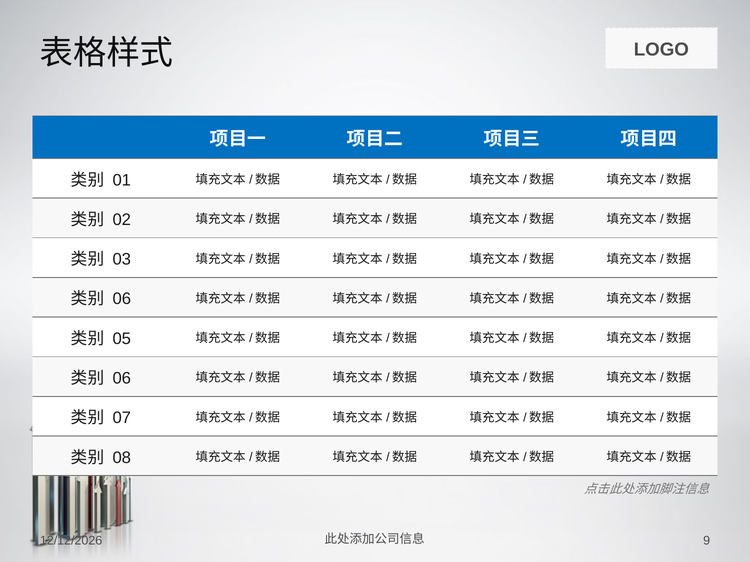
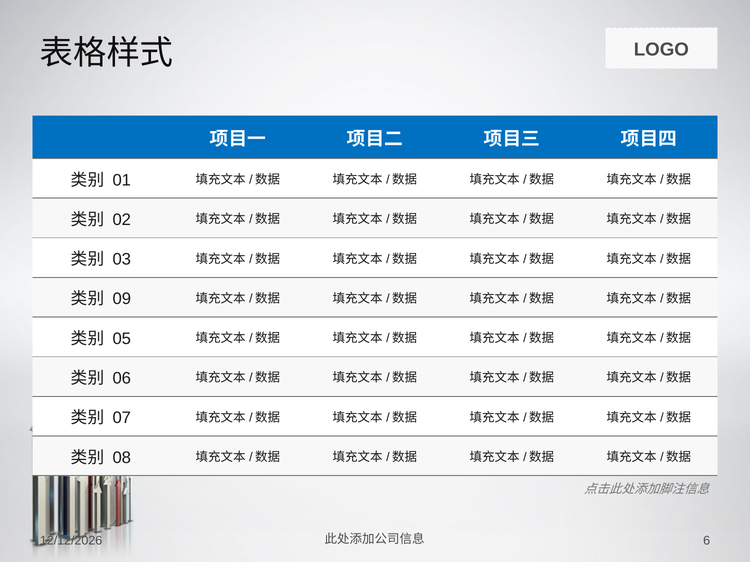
06 at (122, 299): 06 -> 09
9: 9 -> 6
